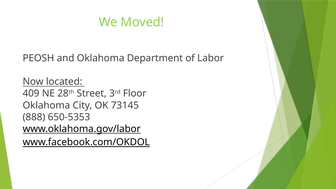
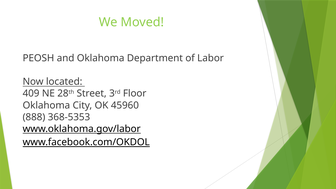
73145: 73145 -> 45960
650-5353: 650-5353 -> 368-5353
